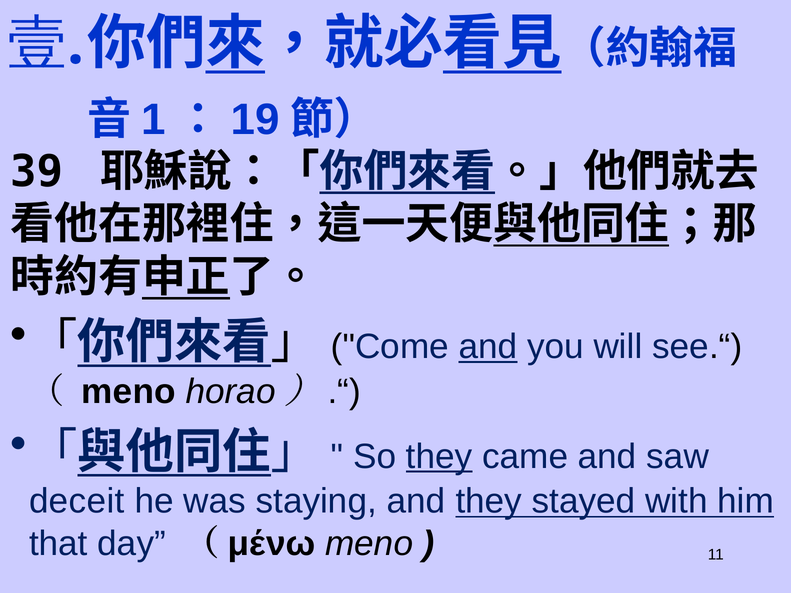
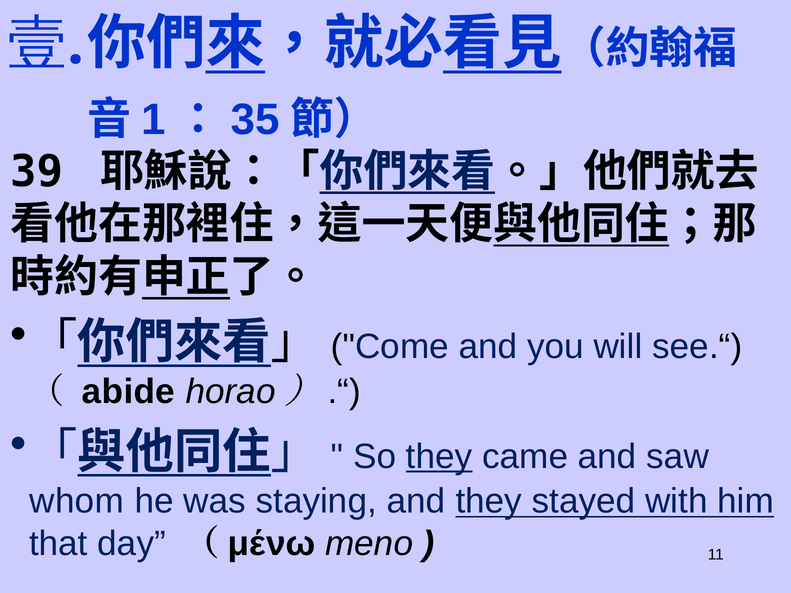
19: 19 -> 35
and at (488, 347) underline: present -> none
meno at (128, 392): meno -> abide
deceit: deceit -> whom
